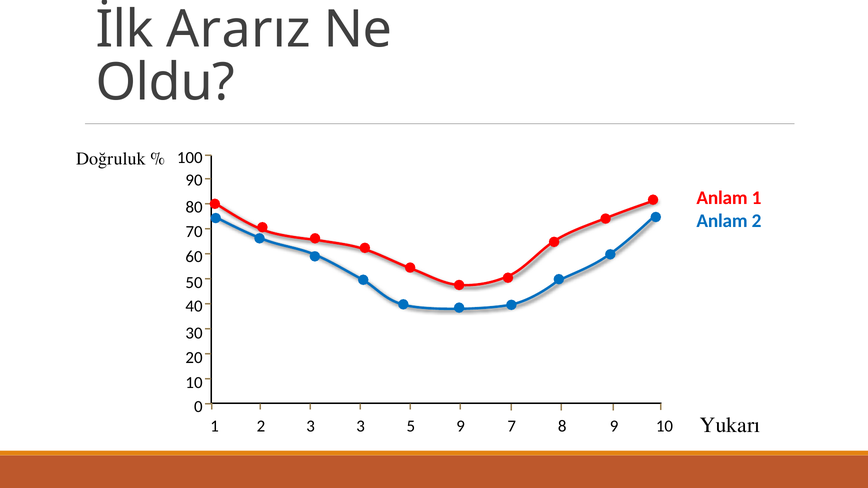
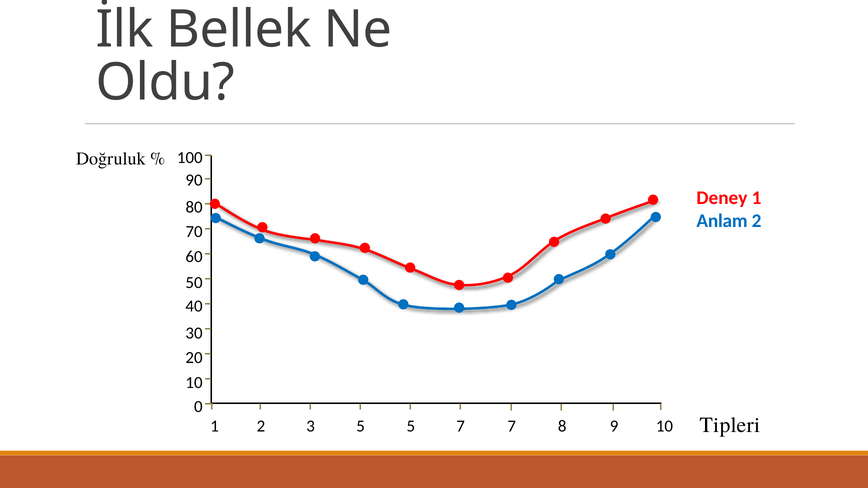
Ararız: Ararız -> Bellek
Anlam at (722, 198): Anlam -> Deney
Yukarı: Yukarı -> Tipleri
3 3: 3 -> 5
5 9: 9 -> 7
